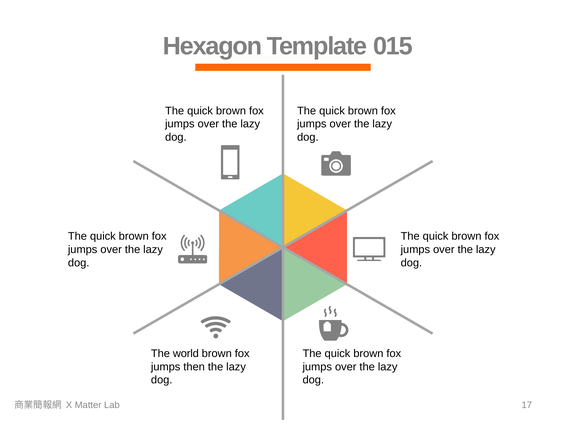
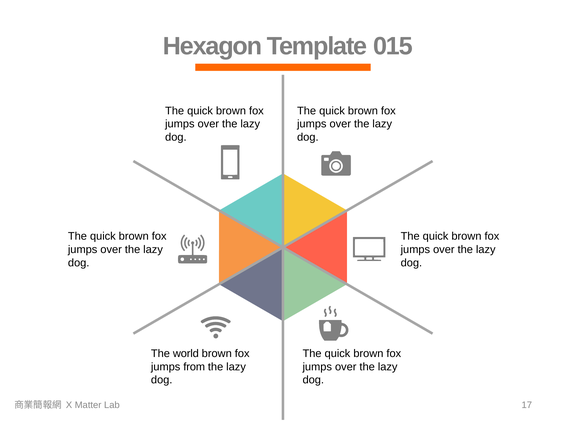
then: then -> from
